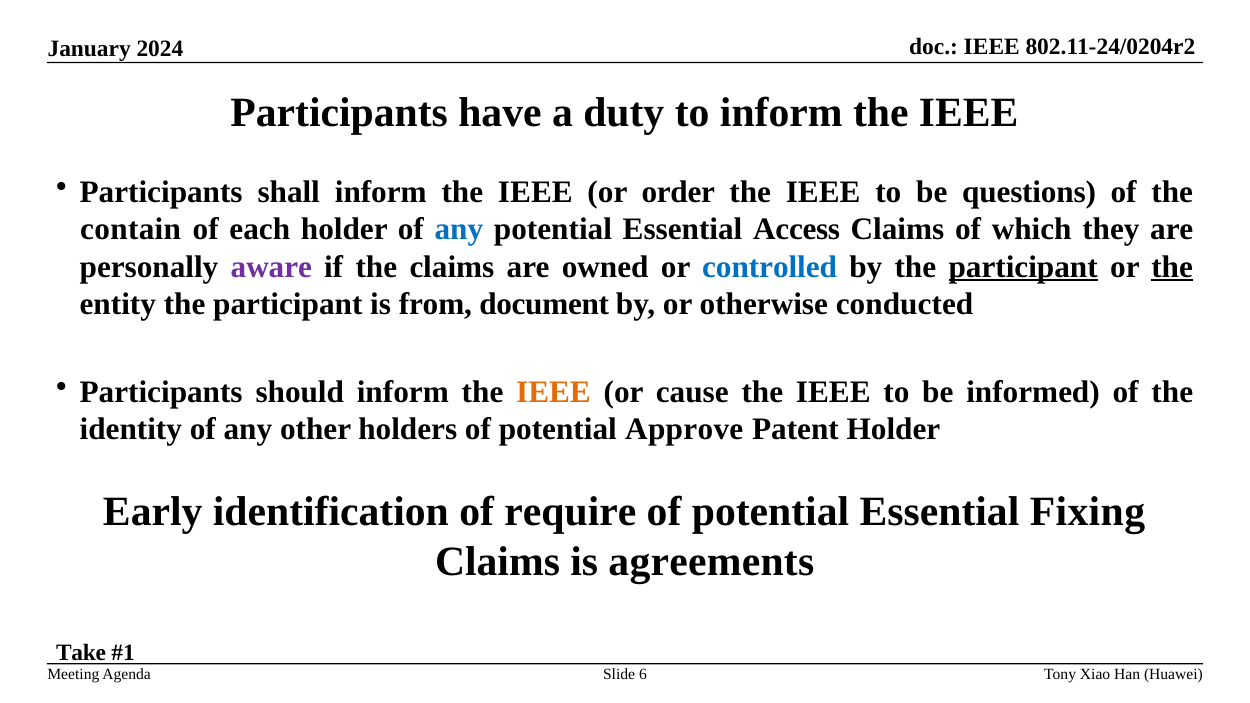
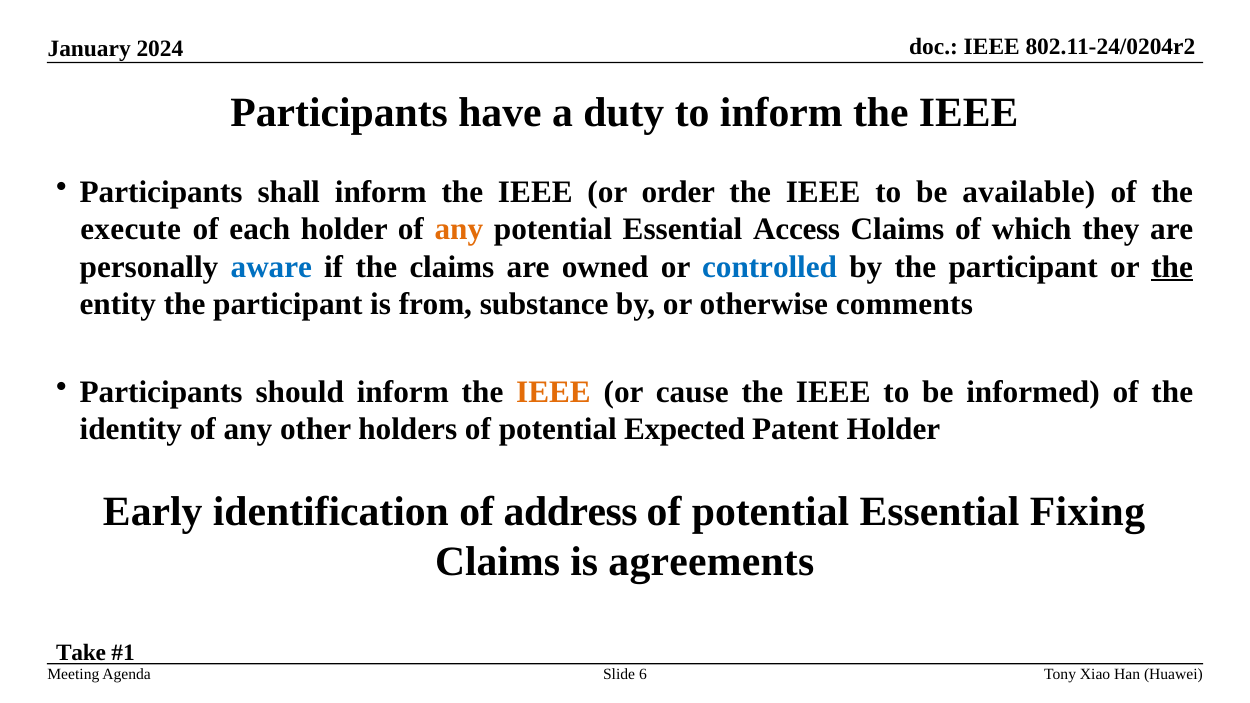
questions: questions -> available
contain: contain -> execute
any at (459, 230) colour: blue -> orange
aware colour: purple -> blue
participant at (1023, 267) underline: present -> none
document: document -> substance
conducted: conducted -> comments
Approve: Approve -> Expected
require: require -> address
